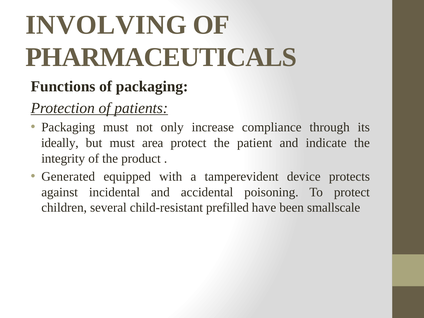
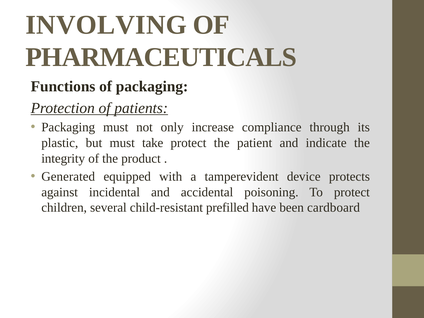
ideally: ideally -> plastic
area: area -> take
smallscale: smallscale -> cardboard
